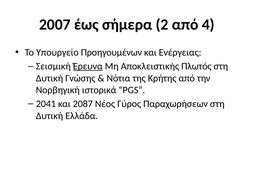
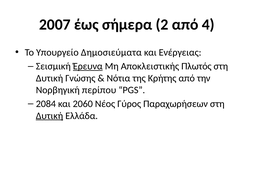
Προηγουμένων: Προηγουμένων -> Δημοσιεύματα
ιστορικά: ιστορικά -> περίπου
2041: 2041 -> 2084
2087: 2087 -> 2060
Δυτική at (49, 115) underline: none -> present
